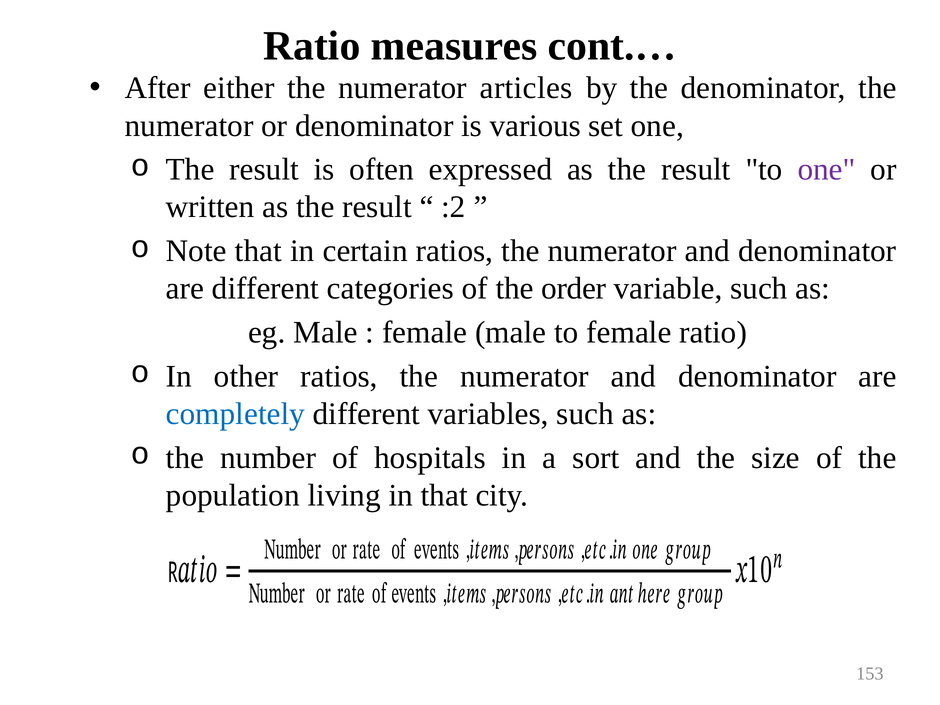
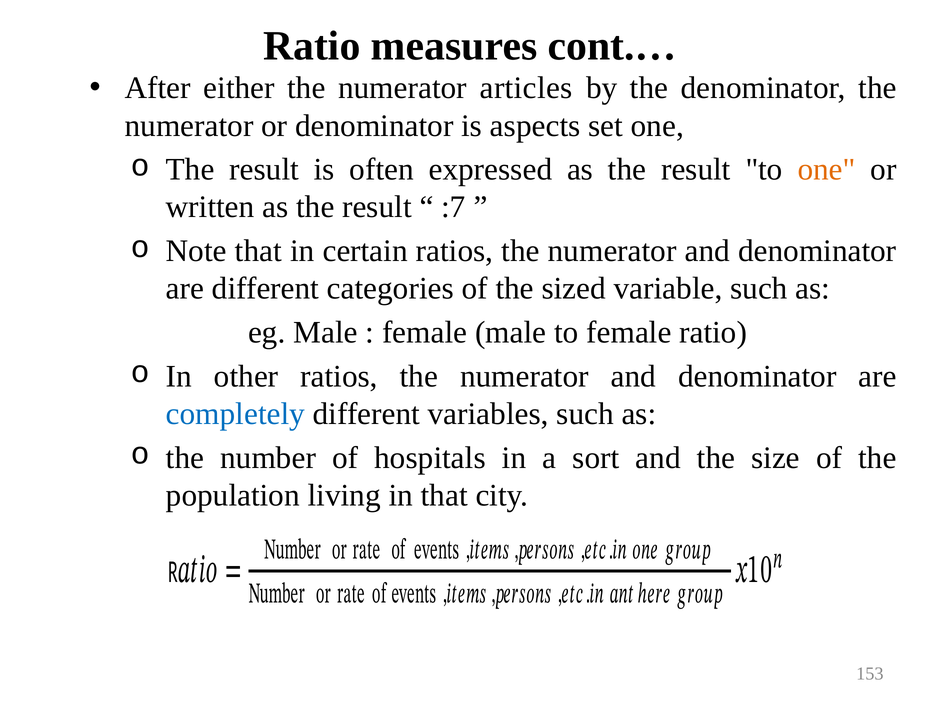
various: various -> aspects
one at (827, 170) colour: purple -> orange
:2: :2 -> :7
order: order -> sized
